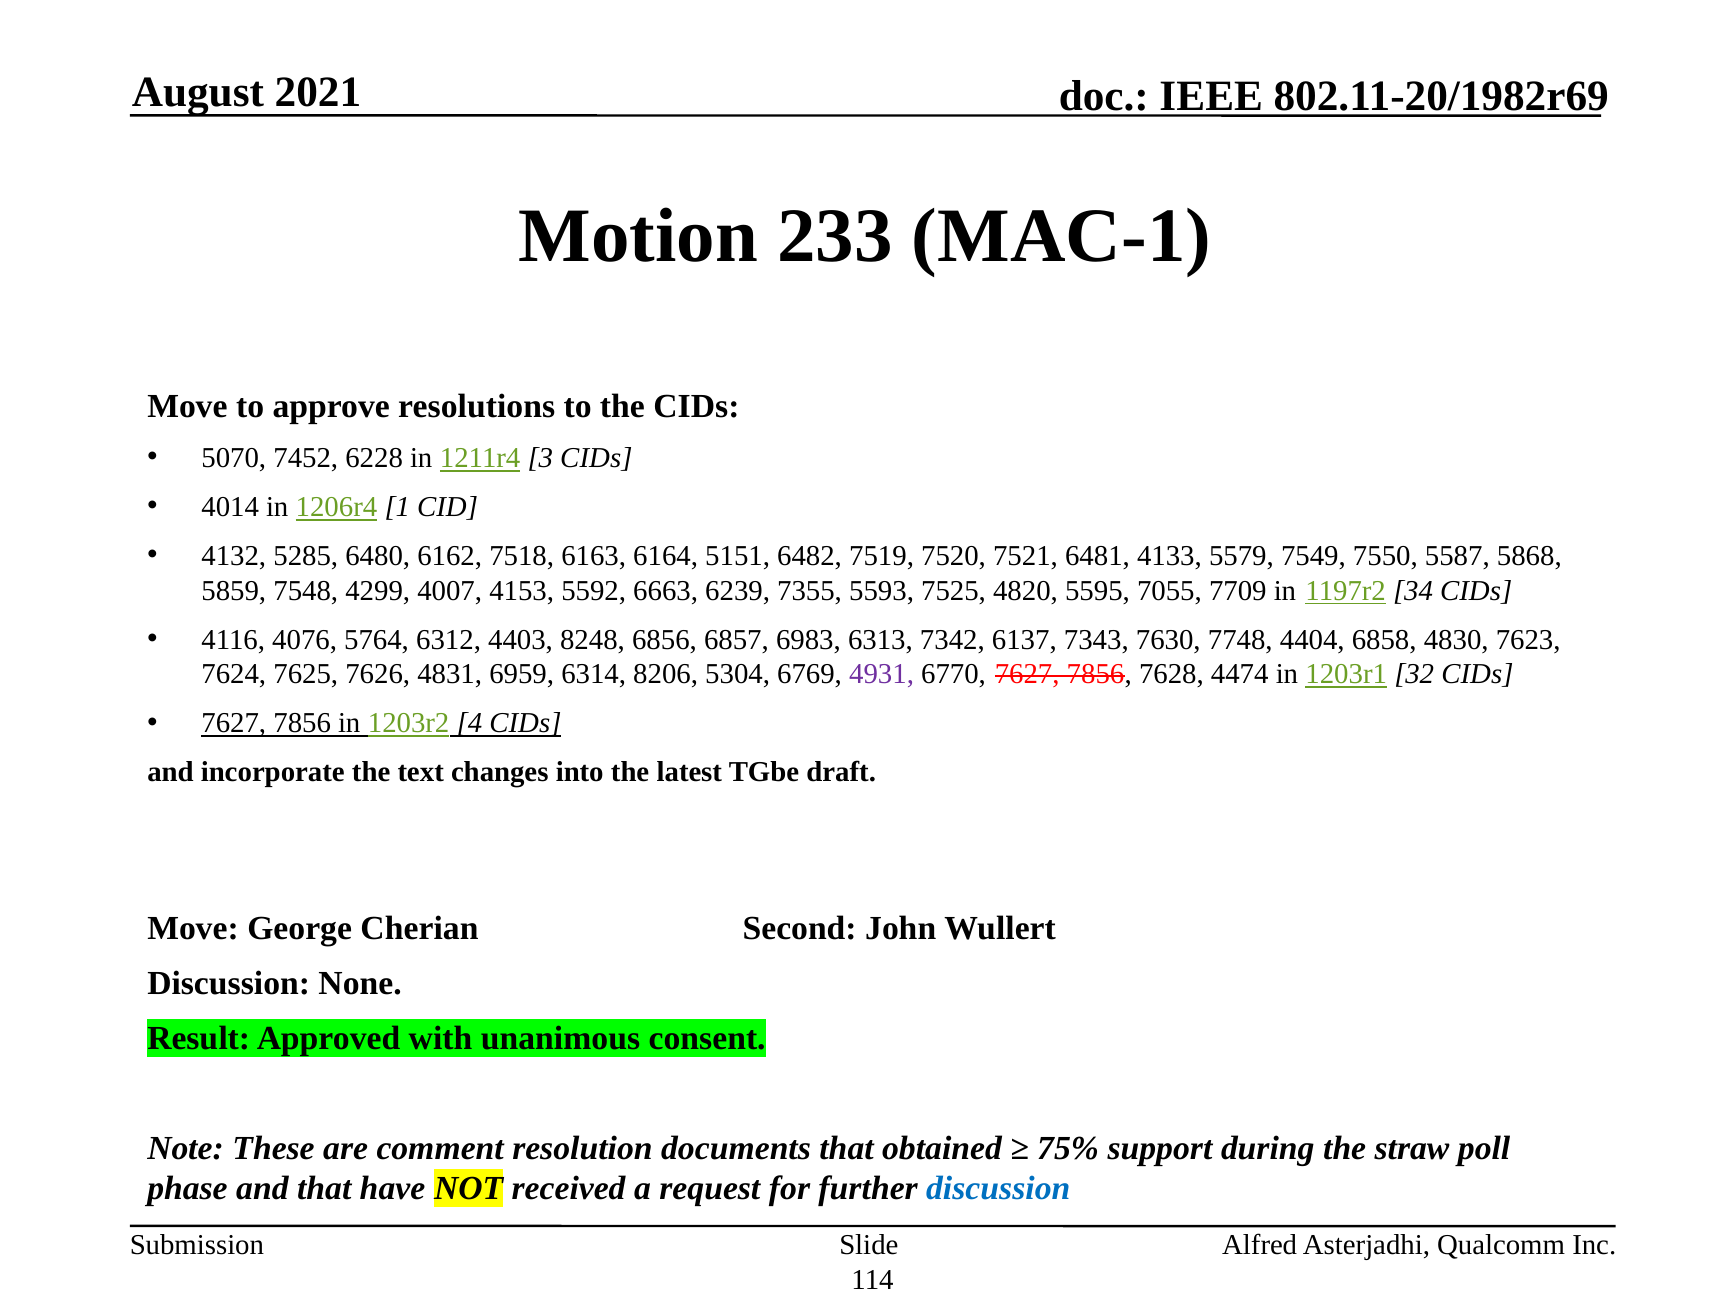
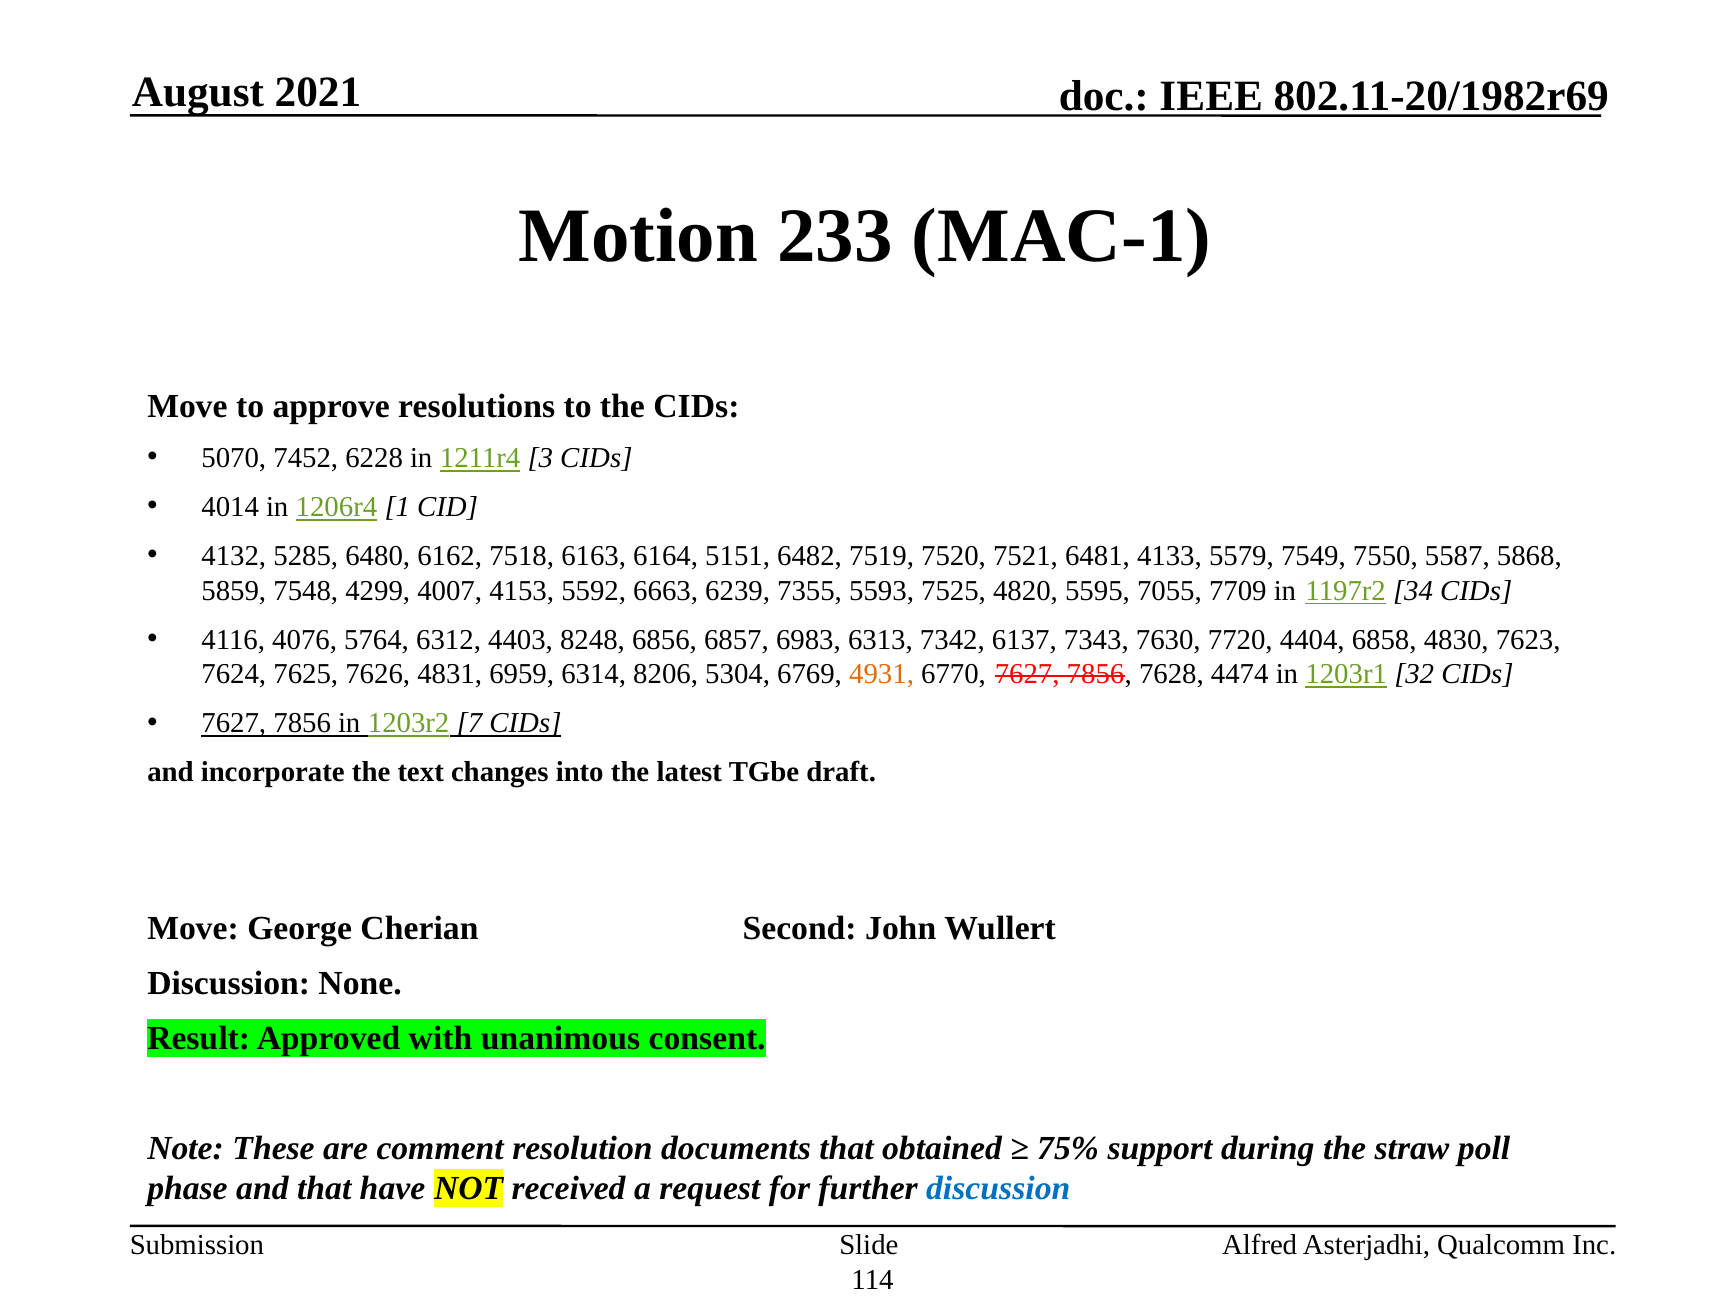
7748: 7748 -> 7720
4931 colour: purple -> orange
4: 4 -> 7
